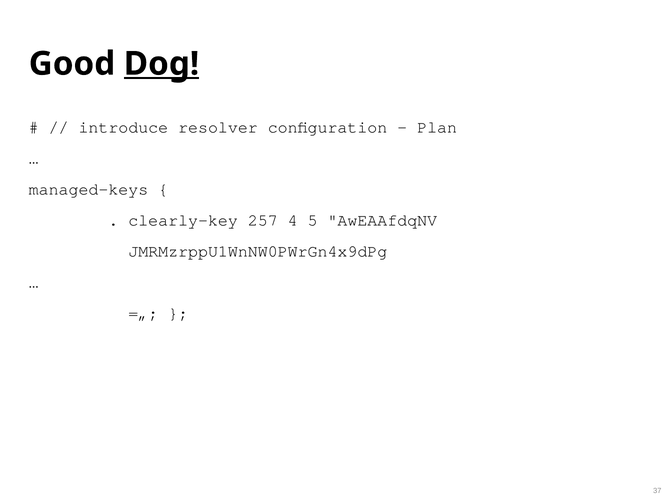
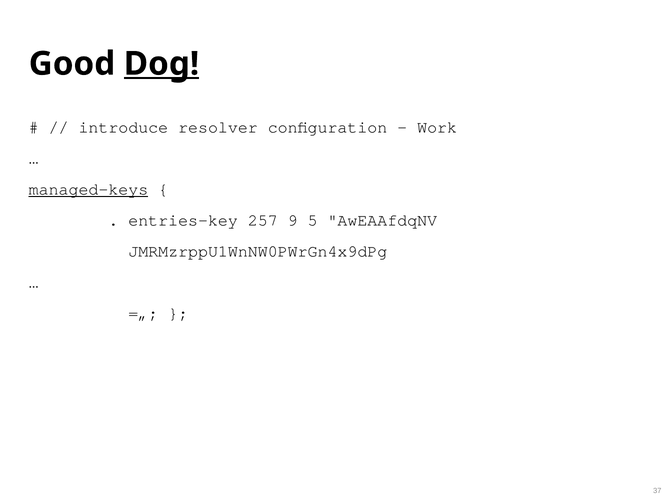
Plan: Plan -> Work
managed-keys underline: none -> present
clearly-key: clearly-key -> entries-key
4: 4 -> 9
